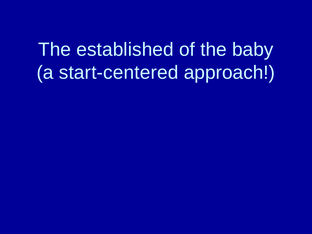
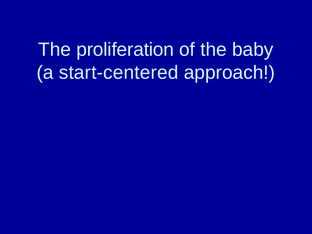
established: established -> proliferation
